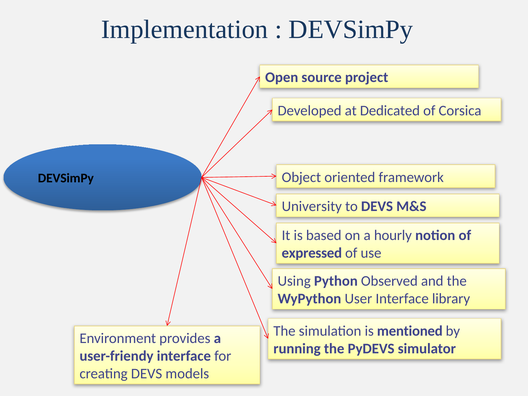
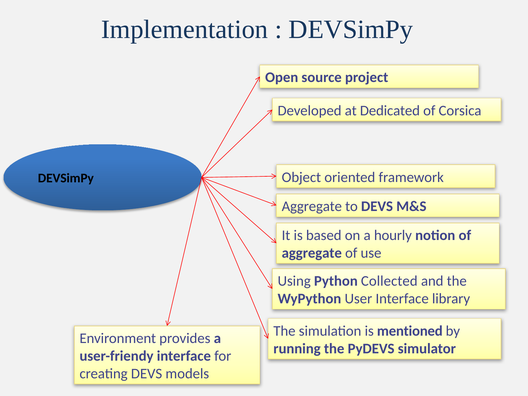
University at (312, 206): University -> Aggregate
expressed at (312, 253): expressed -> aggregate
Observed: Observed -> Collected
